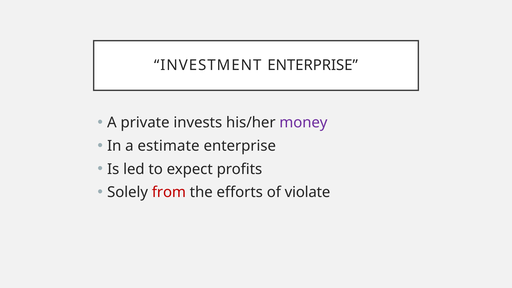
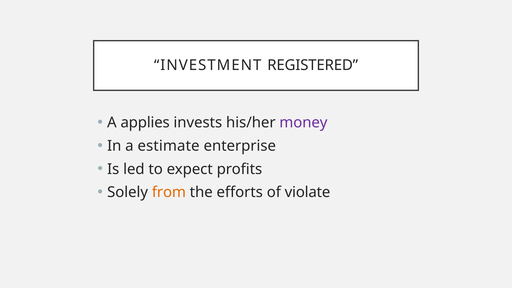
INVESTMENT ENTERPRISE: ENTERPRISE -> REGISTERED
private: private -> applies
from colour: red -> orange
